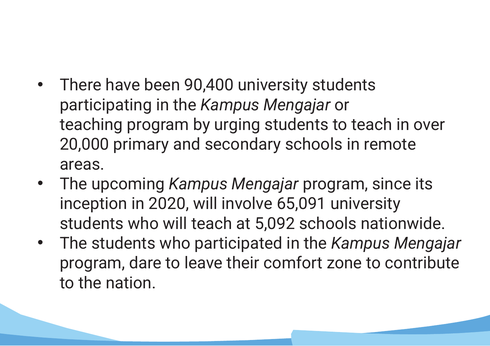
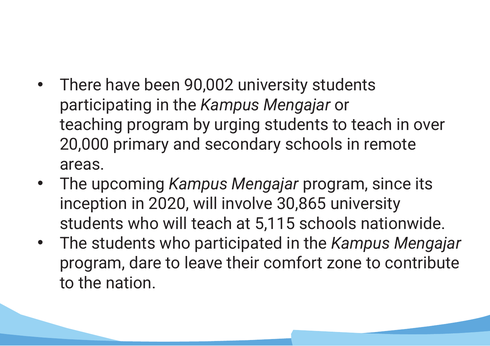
90,400: 90,400 -> 90,002
65,091: 65,091 -> 30,865
5,092: 5,092 -> 5,115
